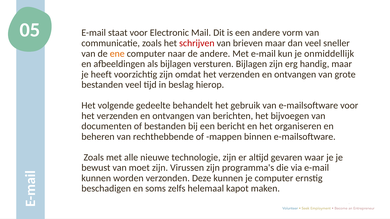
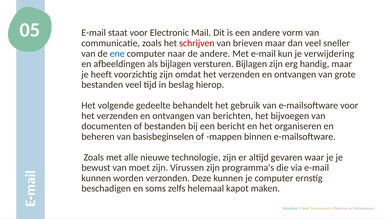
ene colour: orange -> blue
onmiddellijk: onmiddellijk -> verwijdering
rechthebbende: rechthebbende -> basisbeginselen
